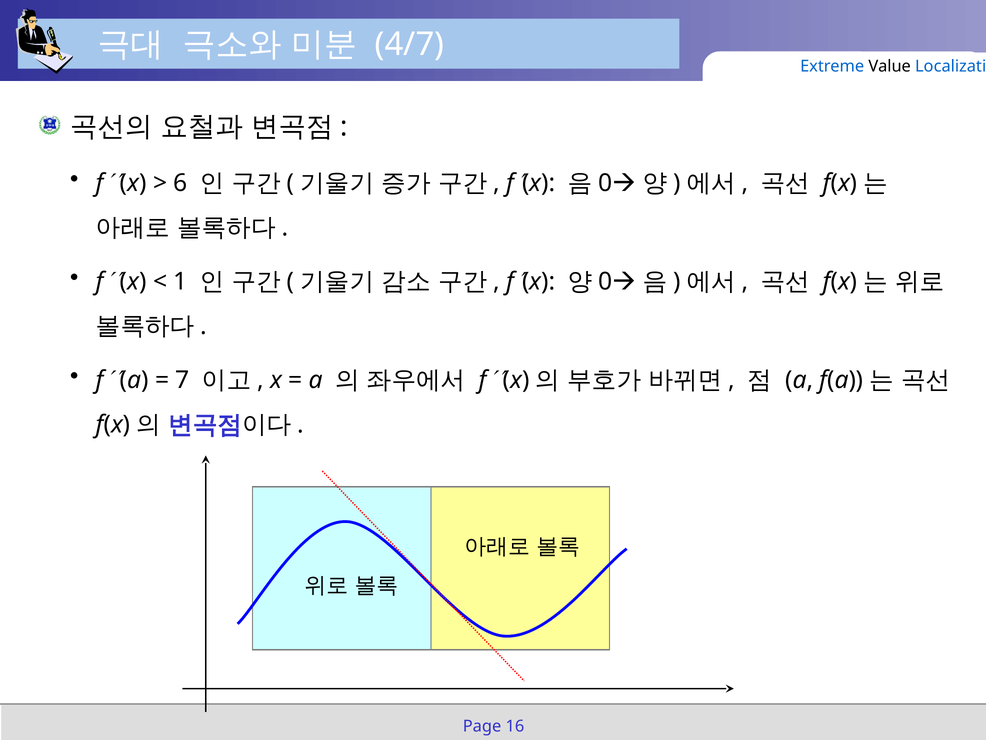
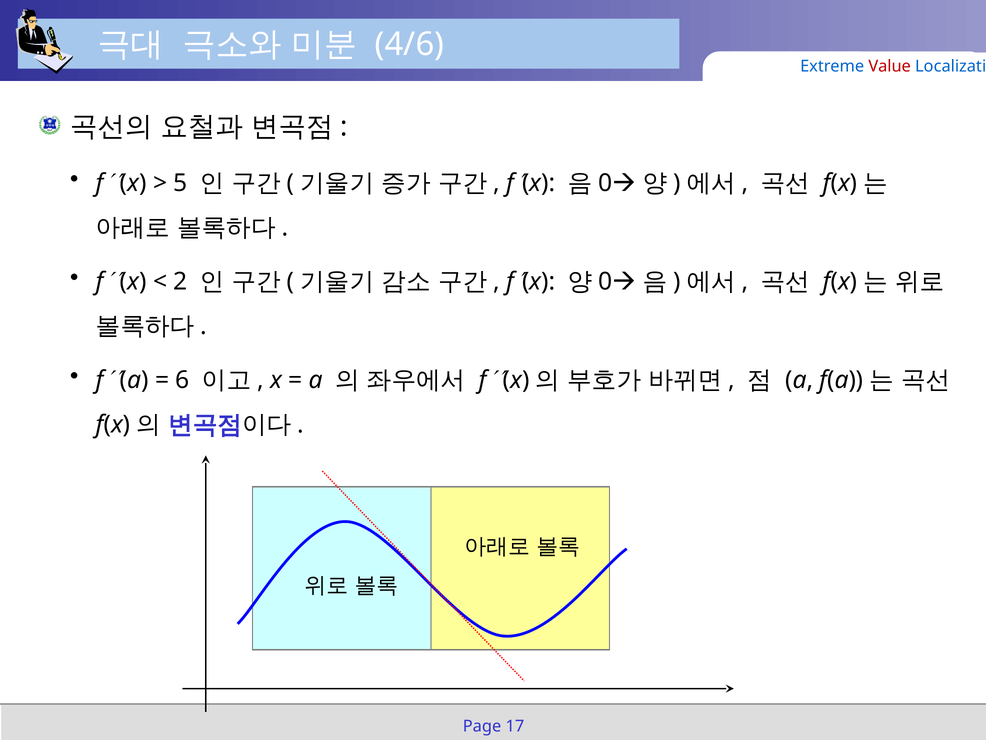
4/7: 4/7 -> 4/6
Value colour: black -> red
6: 6 -> 5
1: 1 -> 2
7: 7 -> 6
16: 16 -> 17
